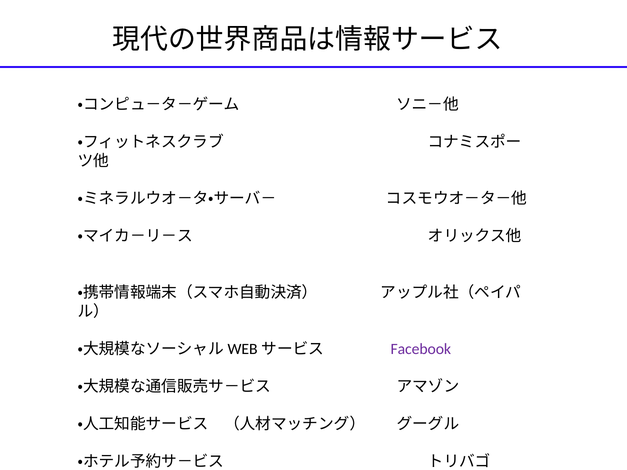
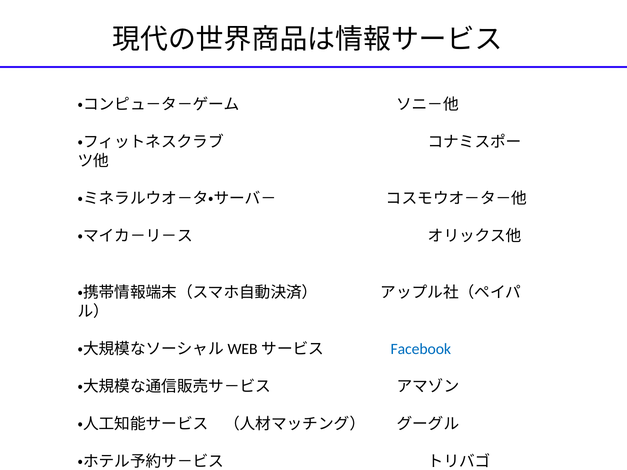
Facebook colour: purple -> blue
